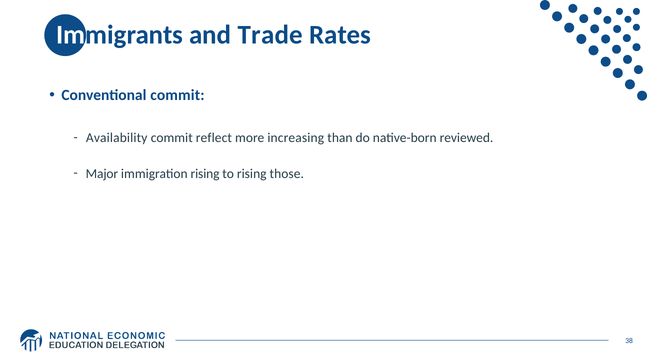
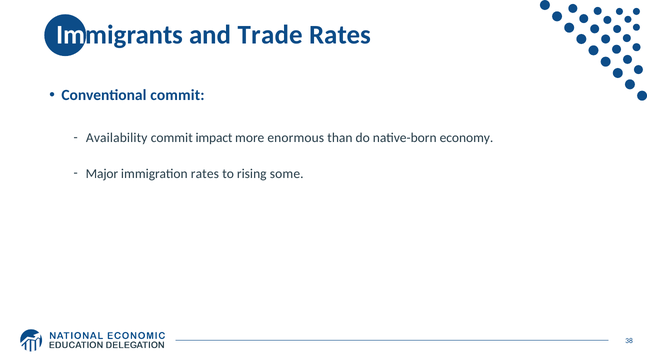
reflect: reflect -> impact
increasing: increasing -> enormous
reviewed: reviewed -> economy
immigration rising: rising -> rates
those: those -> some
